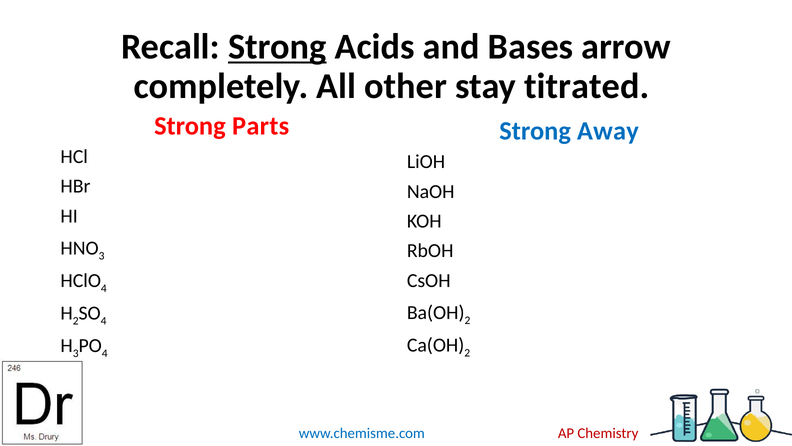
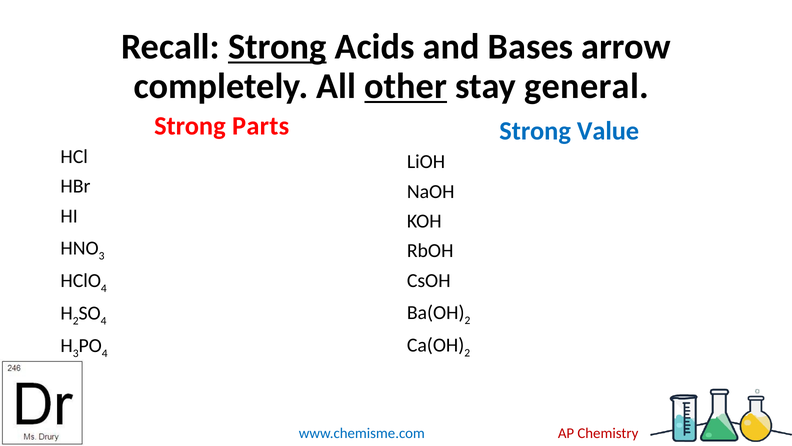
other underline: none -> present
titrated: titrated -> general
Away: Away -> Value
